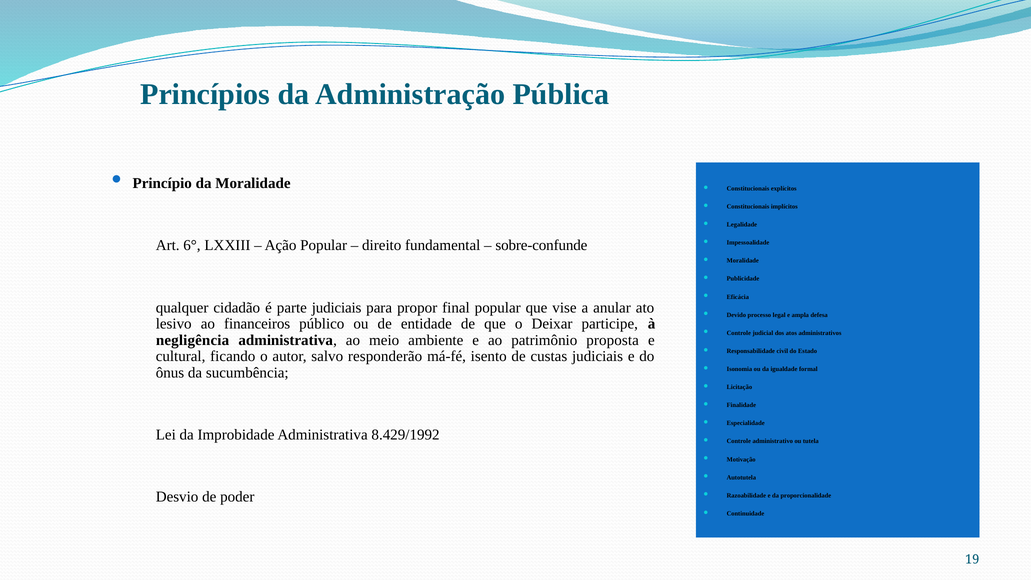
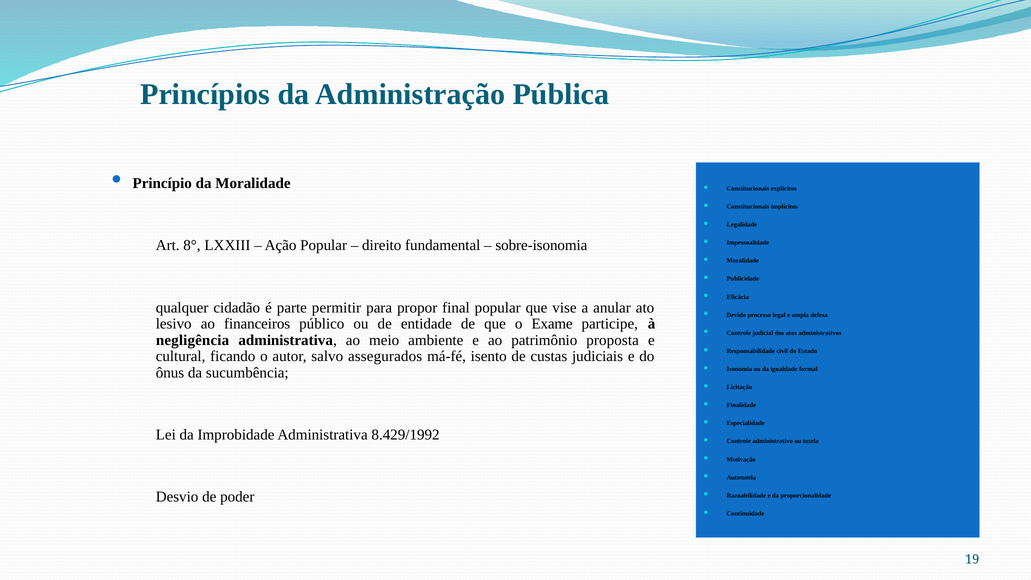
6°: 6° -> 8°
sobre-confunde: sobre-confunde -> sobre-isonomia
parte judiciais: judiciais -> permitir
Deixar: Deixar -> Exame
responderão: responderão -> assegurados
